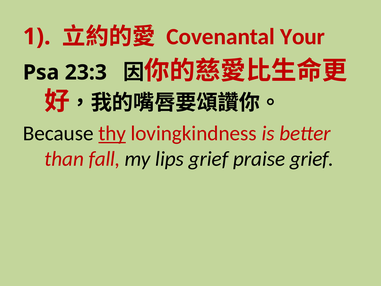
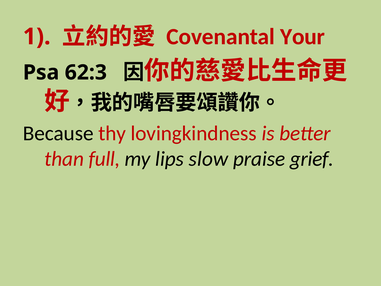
23:3: 23:3 -> 62:3
thy underline: present -> none
fall: fall -> full
lips grief: grief -> slow
